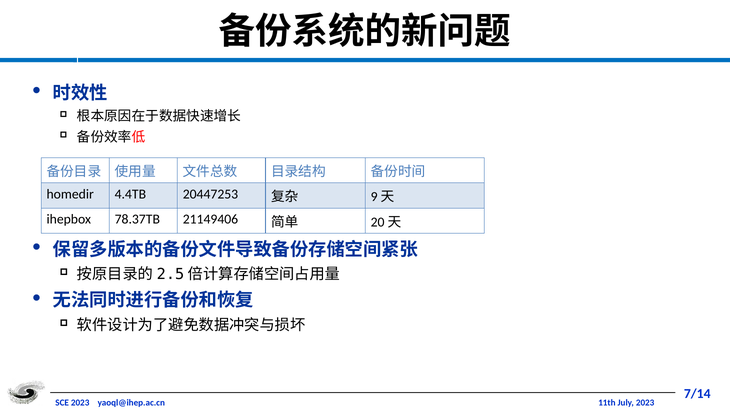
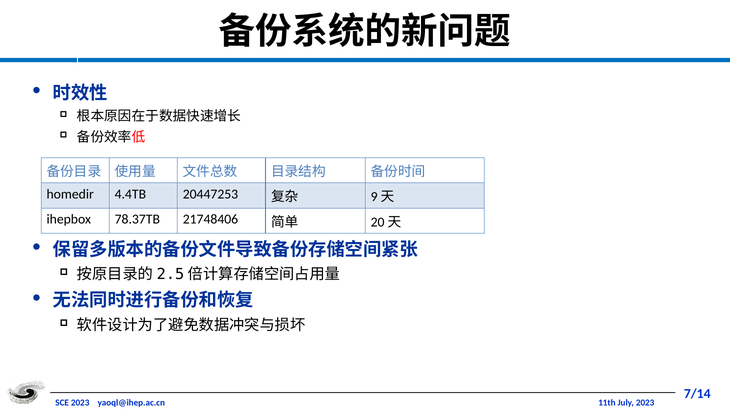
21149406: 21149406 -> 21748406
